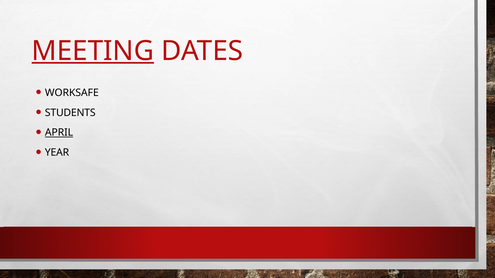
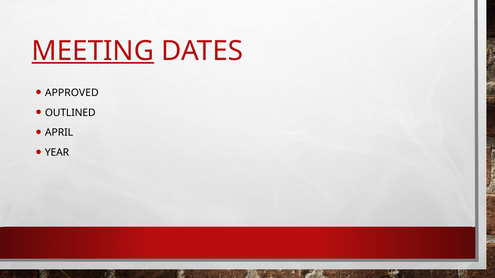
WORKSAFE: WORKSAFE -> APPROVED
STUDENTS: STUDENTS -> OUTLINED
APRIL underline: present -> none
